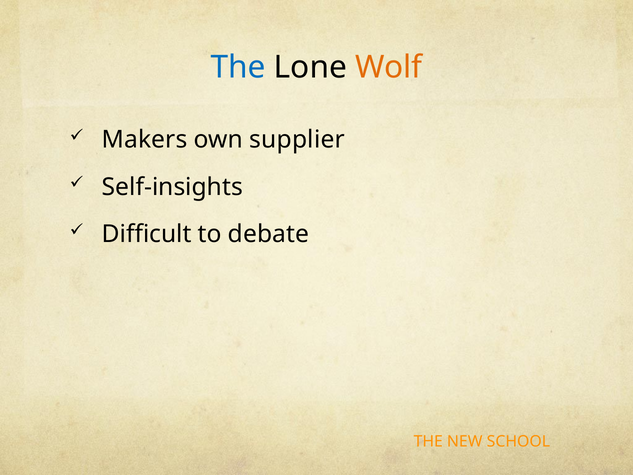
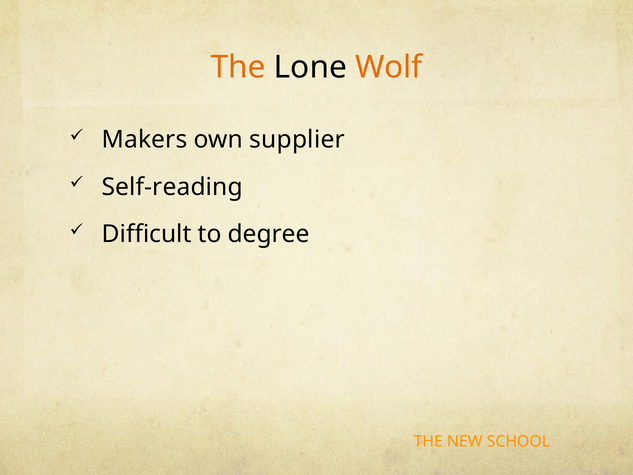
The at (238, 67) colour: blue -> orange
Self-insights: Self-insights -> Self-reading
debate: debate -> degree
